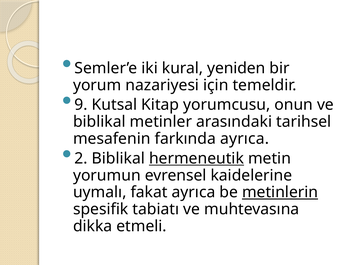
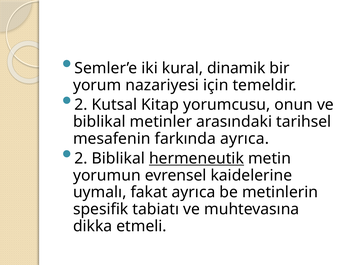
yeniden: yeniden -> dinamik
9 at (81, 105): 9 -> 2
metinlerin underline: present -> none
